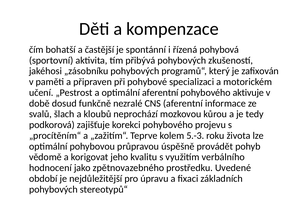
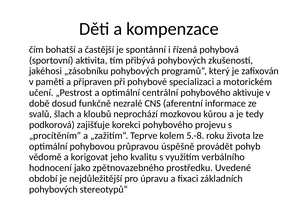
optimální aferentní: aferentní -> centrální
5.-3: 5.-3 -> 5.-8
